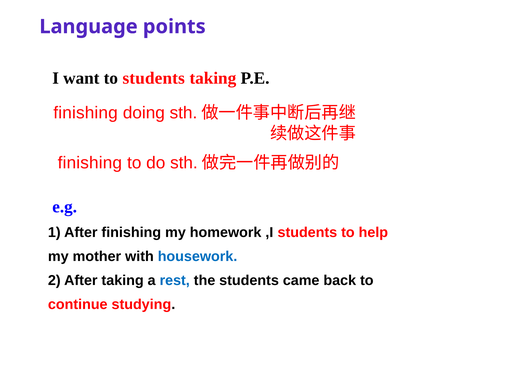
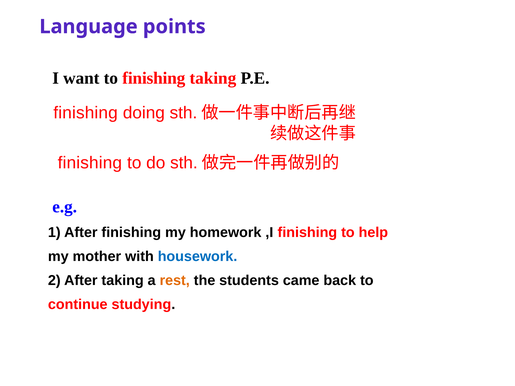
to students: students -> finishing
,I students: students -> finishing
rest colour: blue -> orange
